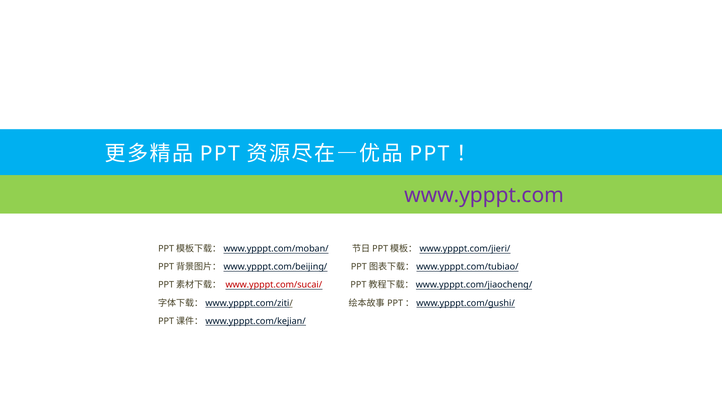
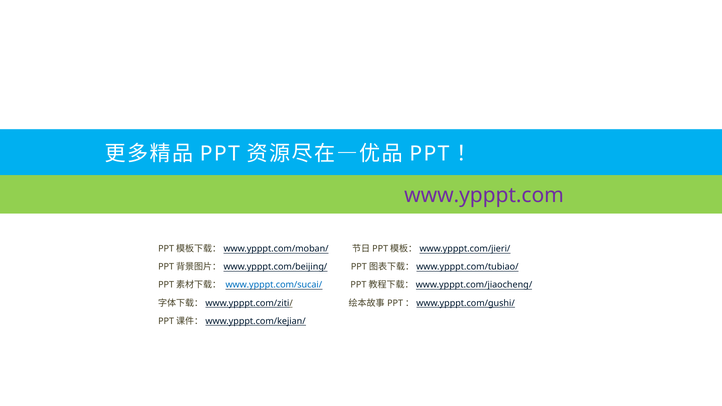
www.ypppt.com/sucai/ colour: red -> blue
